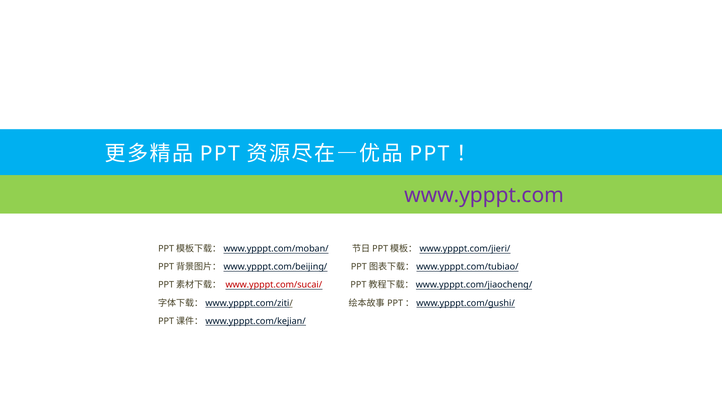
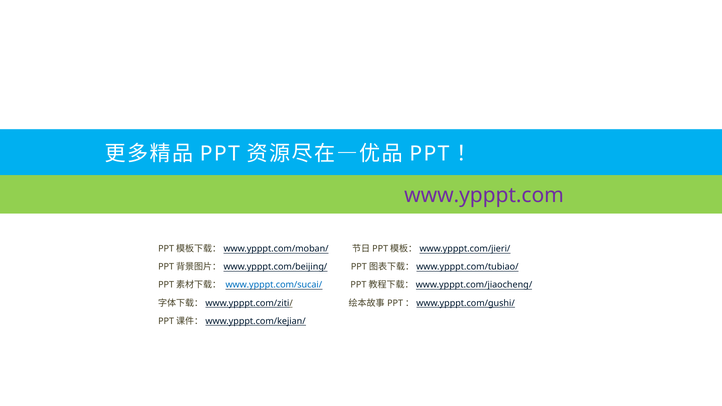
www.ypppt.com/sucai/ colour: red -> blue
